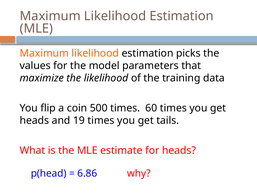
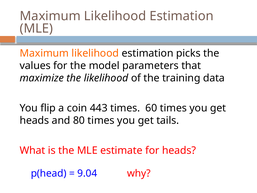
500: 500 -> 443
19: 19 -> 80
6.86: 6.86 -> 9.04
